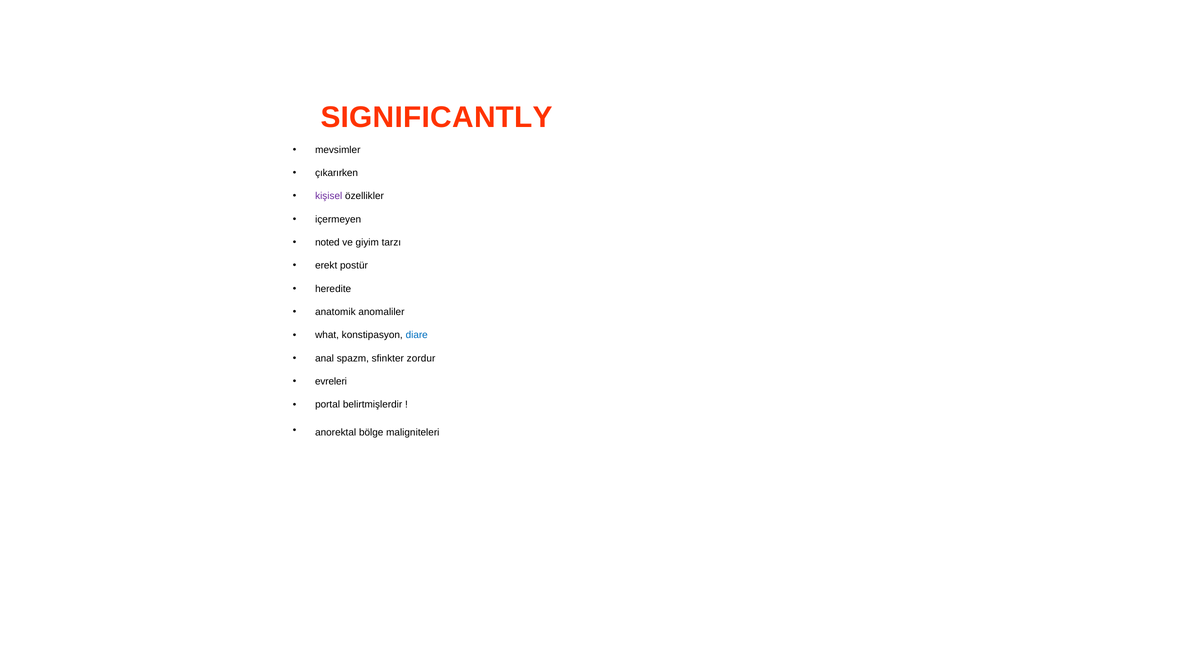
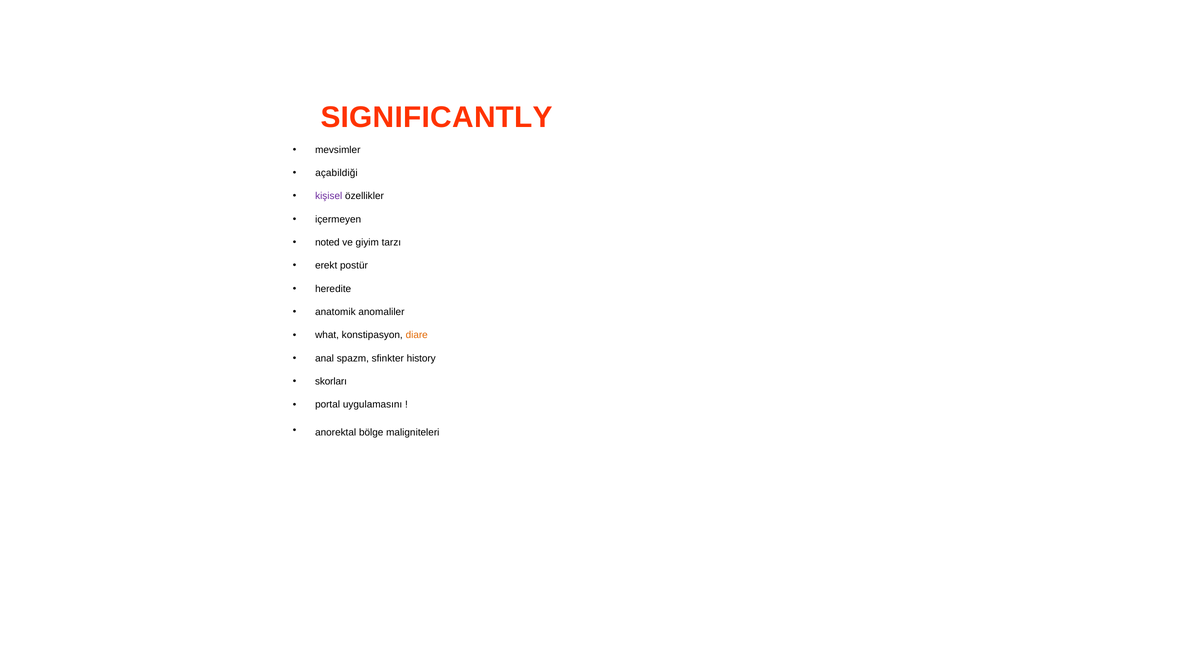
çıkarırken: çıkarırken -> açabildiği
diare colour: blue -> orange
zordur: zordur -> history
evreleri: evreleri -> skorları
belirtmişlerdir: belirtmişlerdir -> uygulamasını
